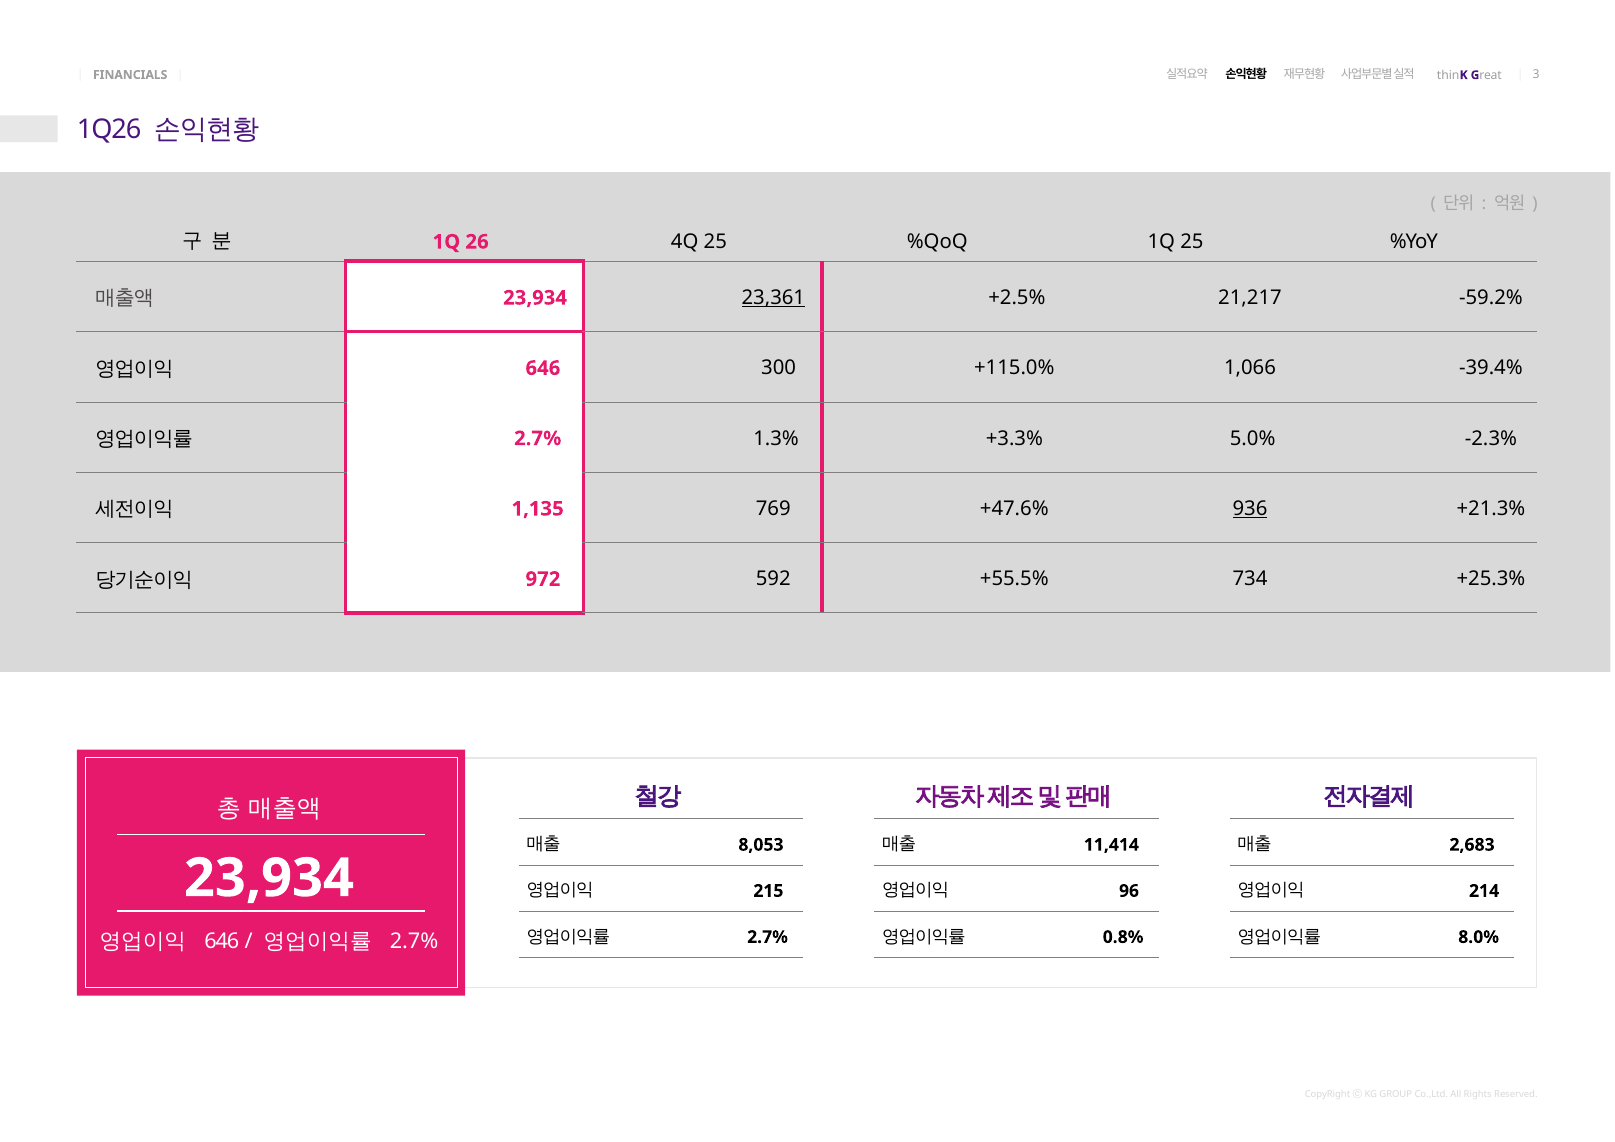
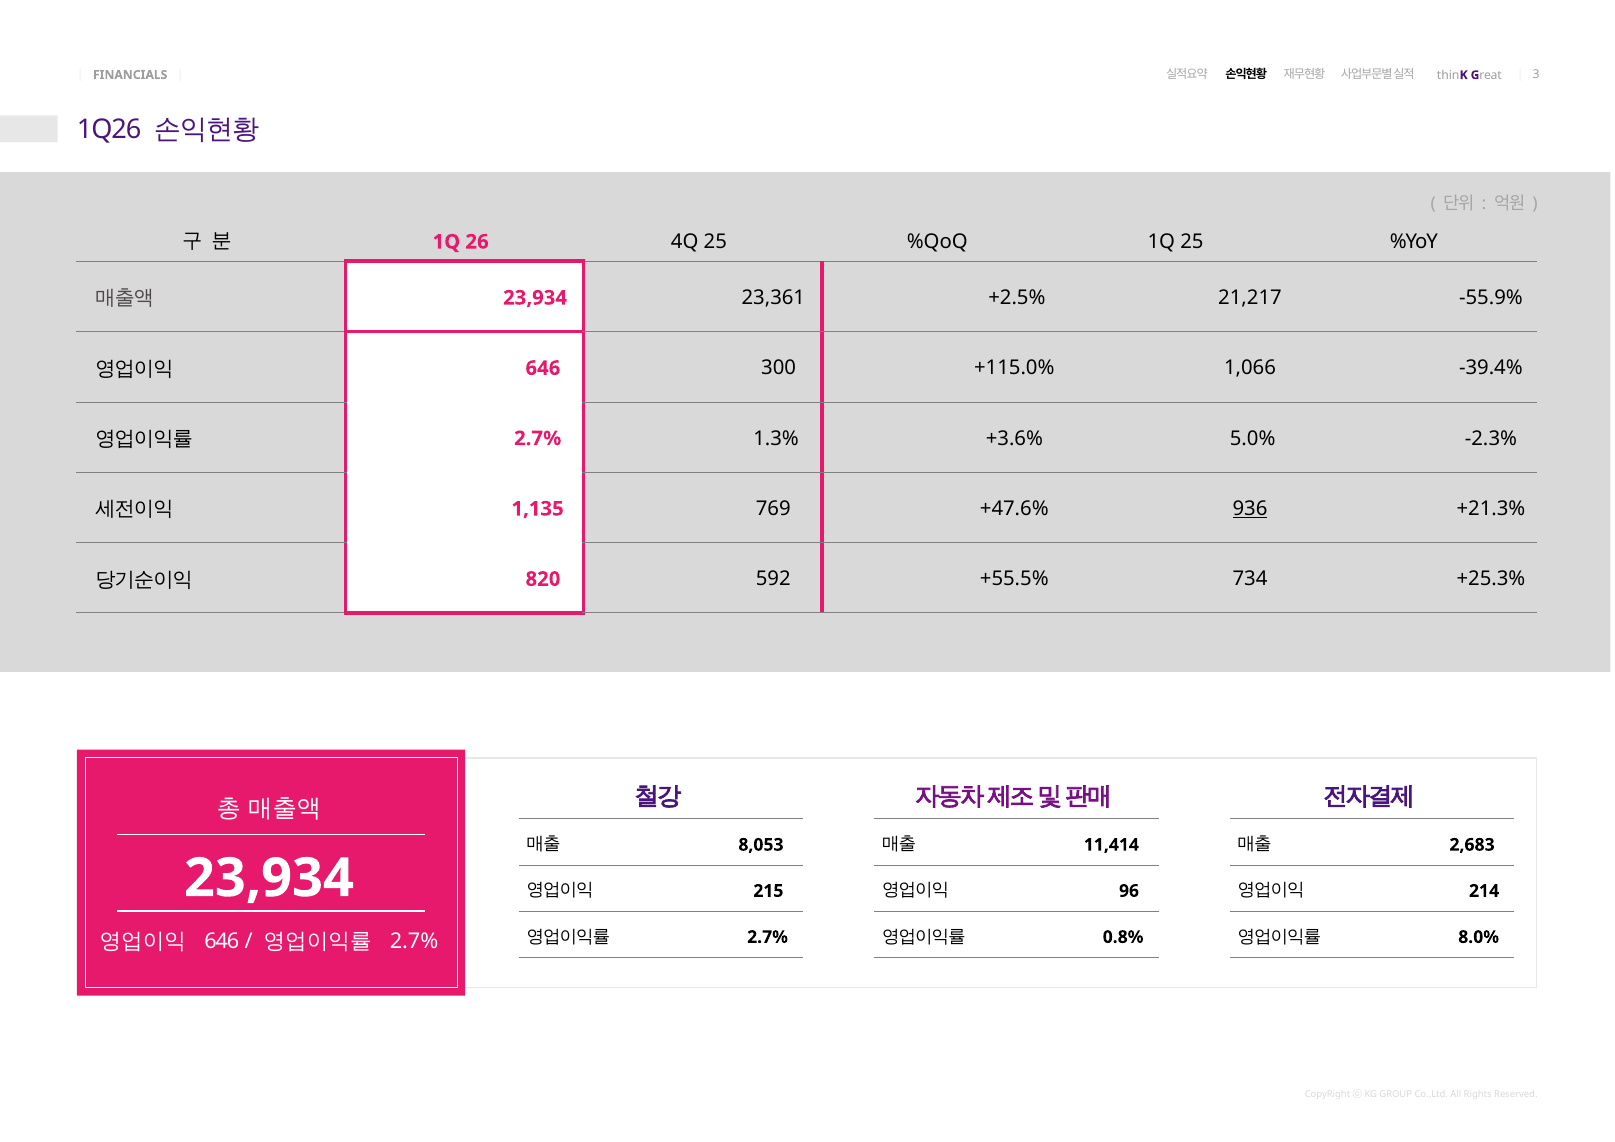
23,361 underline: present -> none
-59.2%: -59.2% -> -55.9%
+3.3%: +3.3% -> +3.6%
972: 972 -> 820
